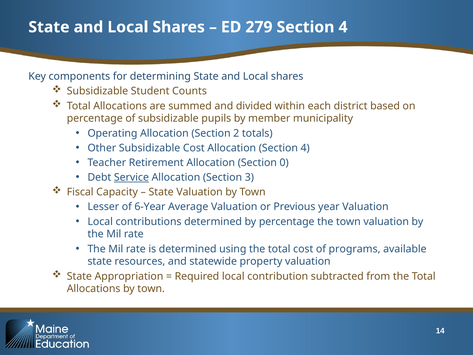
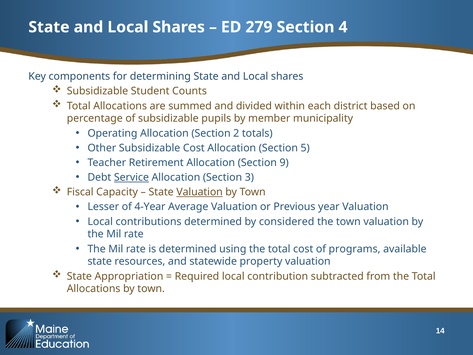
Allocation Section 4: 4 -> 5
0: 0 -> 9
Valuation at (200, 192) underline: none -> present
6-Year: 6-Year -> 4-Year
by percentage: percentage -> considered
